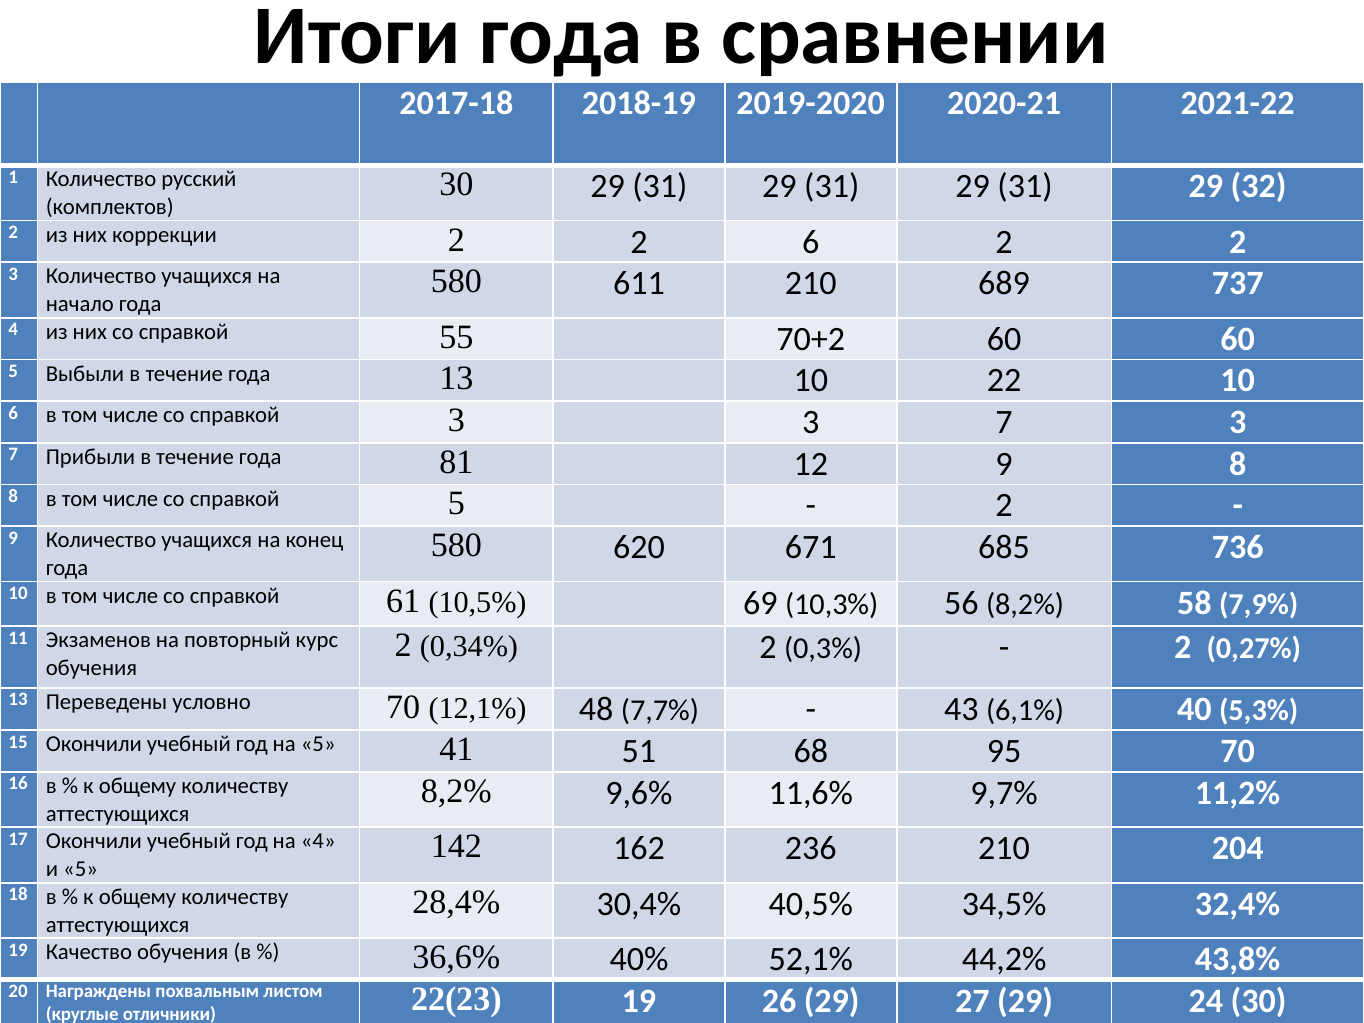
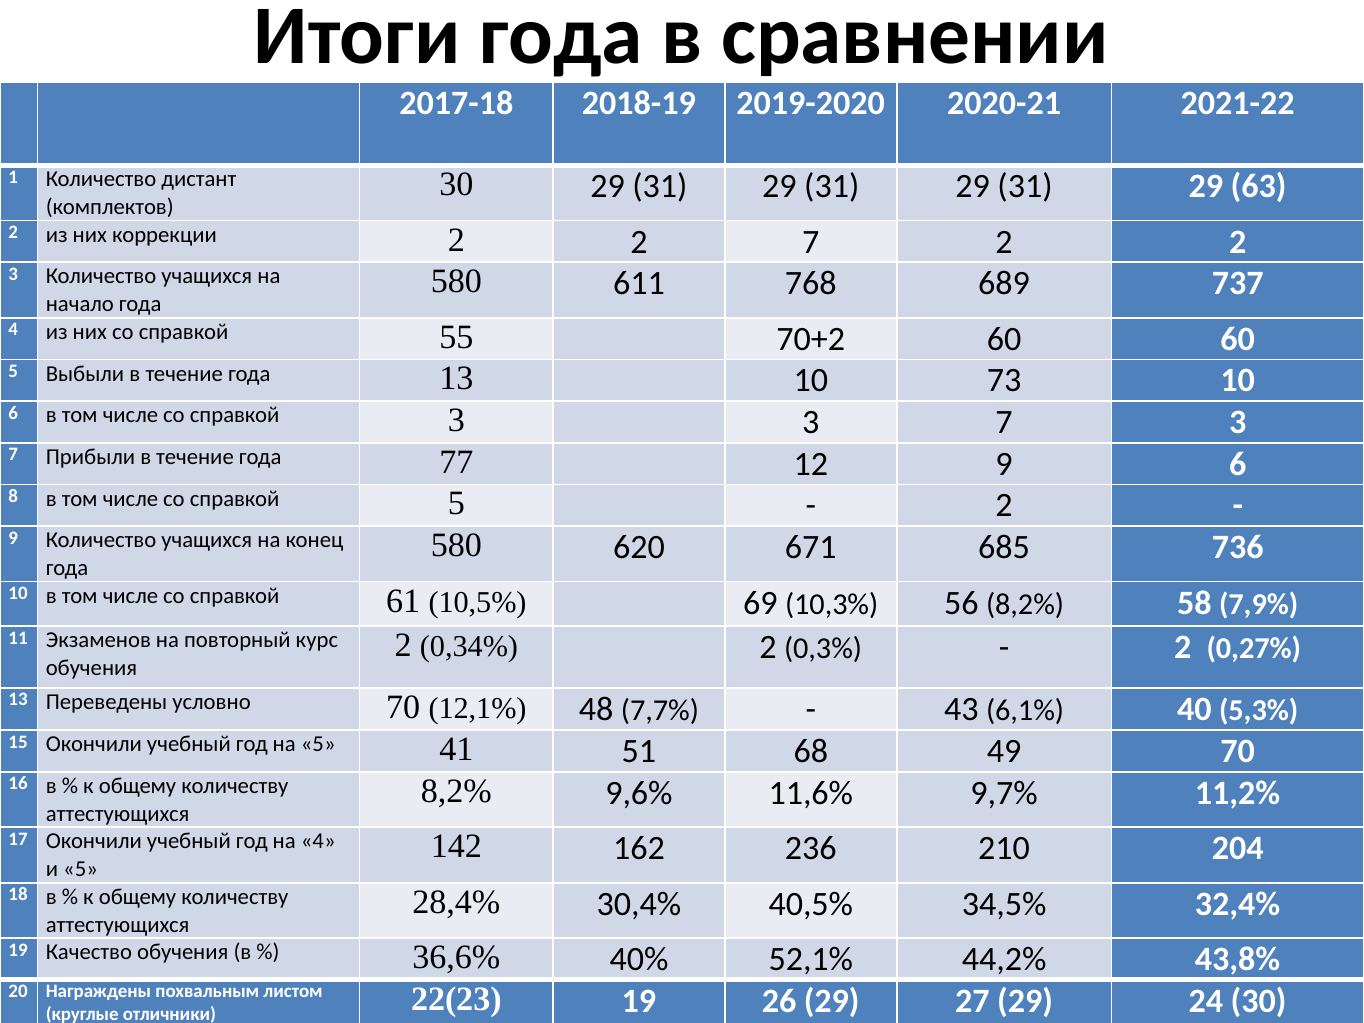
32: 32 -> 63
русский: русский -> дистант
2 6: 6 -> 7
611 210: 210 -> 768
22: 22 -> 73
81: 81 -> 77
9 8: 8 -> 6
95: 95 -> 49
